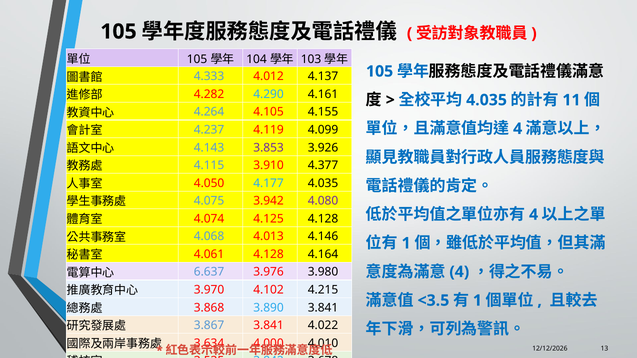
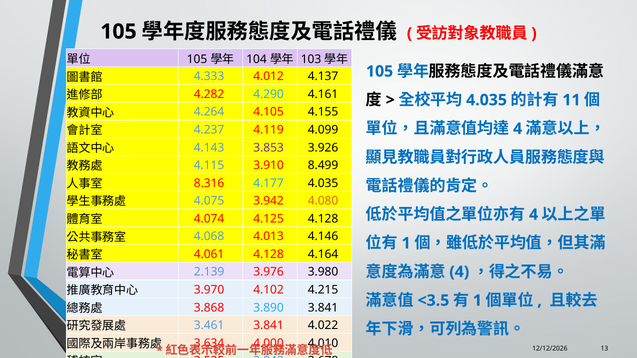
4.377: 4.377 -> 8.499
4.050: 4.050 -> 8.316
4.080 colour: purple -> orange
6.637: 6.637 -> 2.139
3.867: 3.867 -> 3.461
